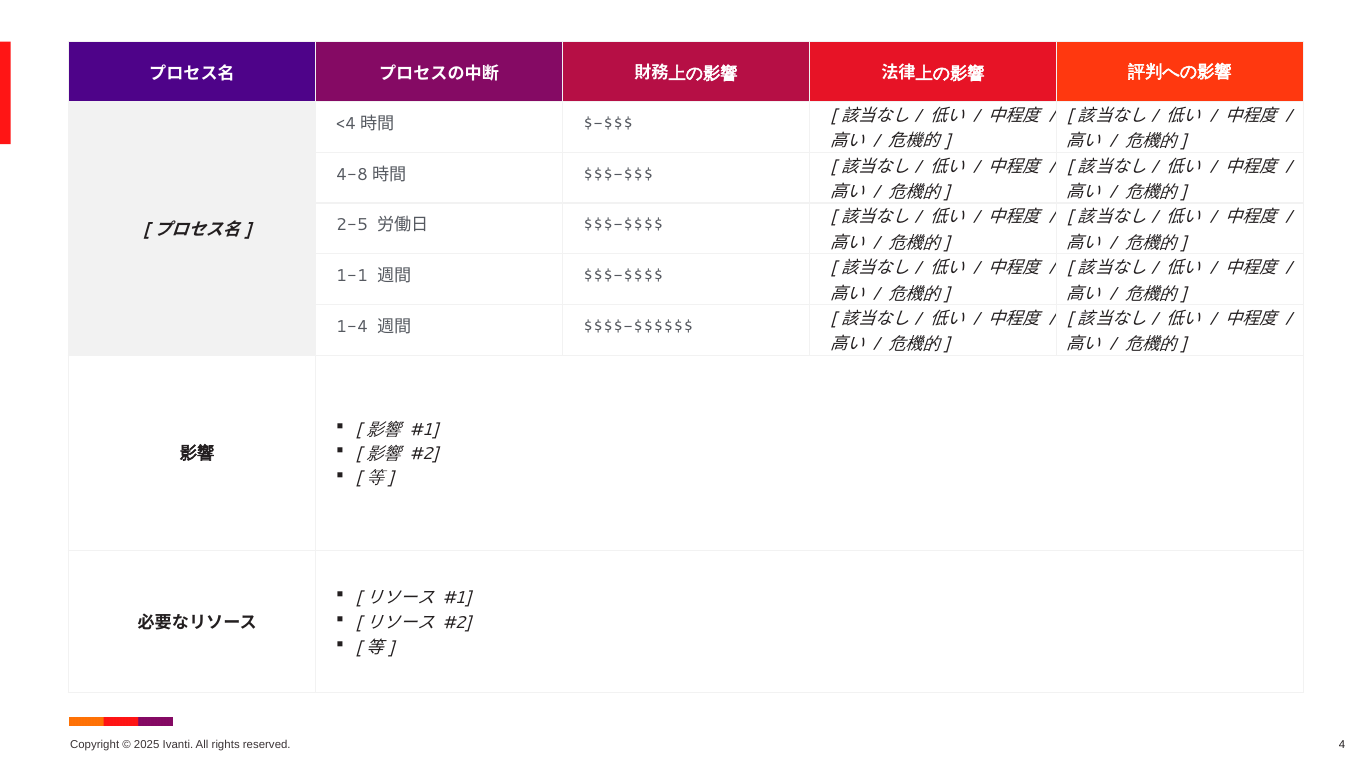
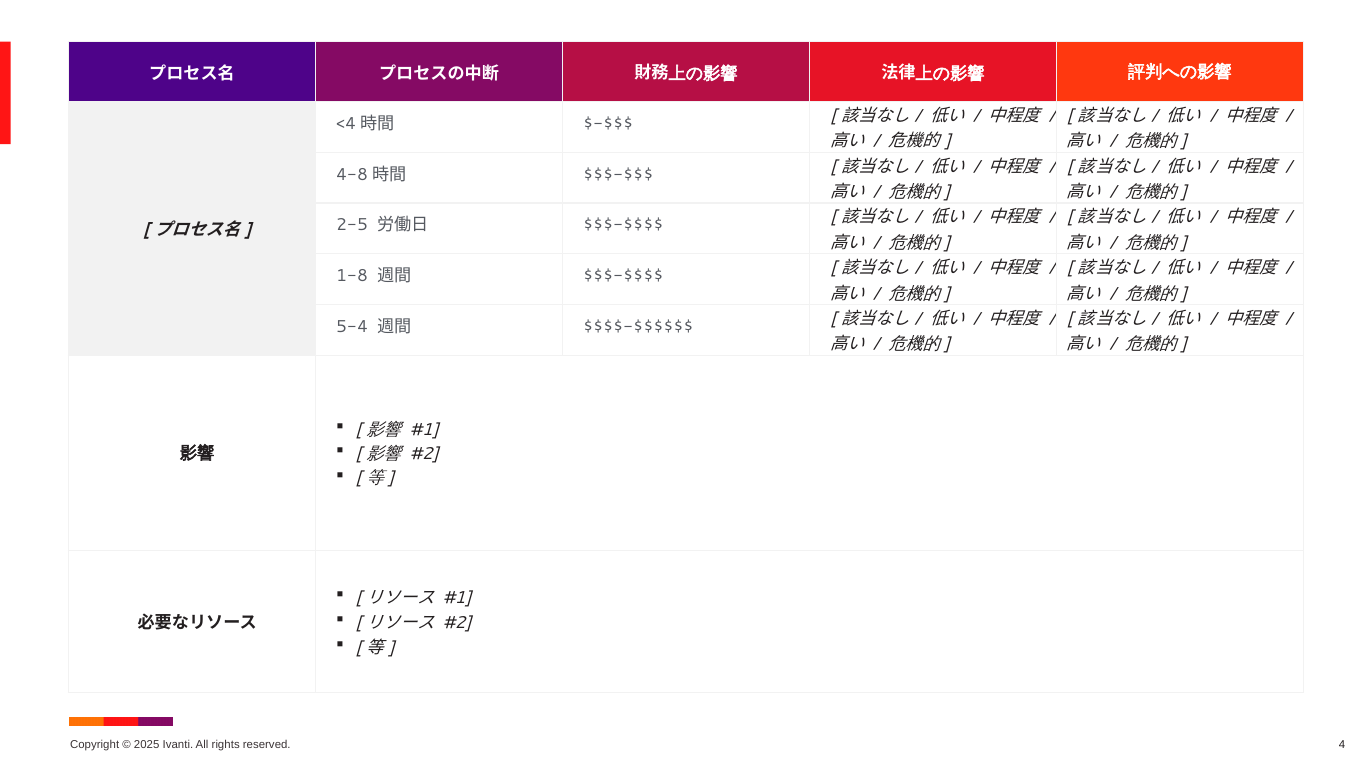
1-1: 1-1 -> 1-8
1-4: 1-4 -> 5-4
